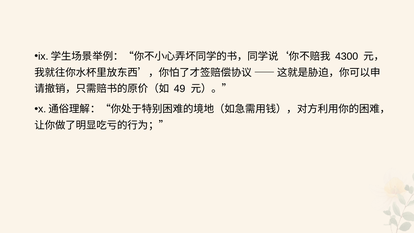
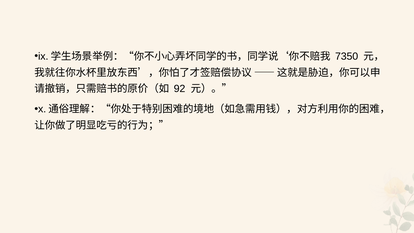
4300: 4300 -> 7350
49: 49 -> 92
